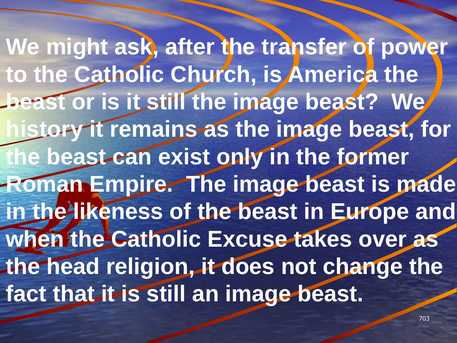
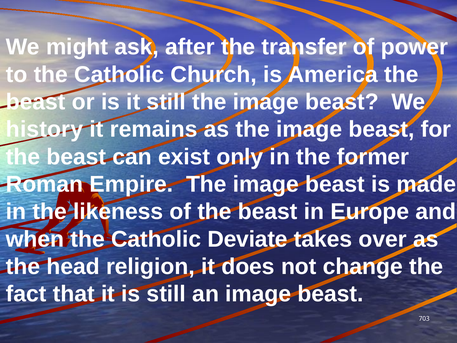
Excuse: Excuse -> Deviate
